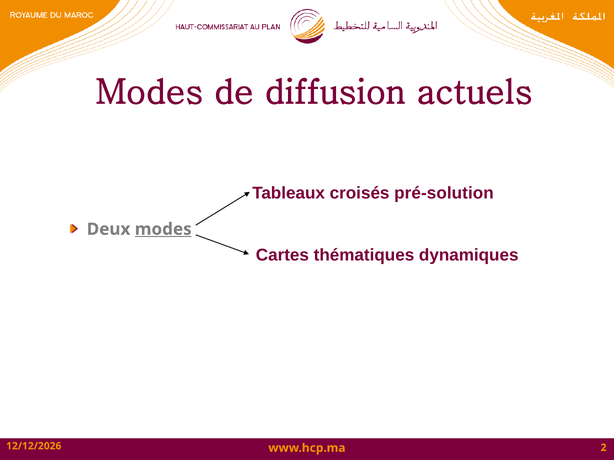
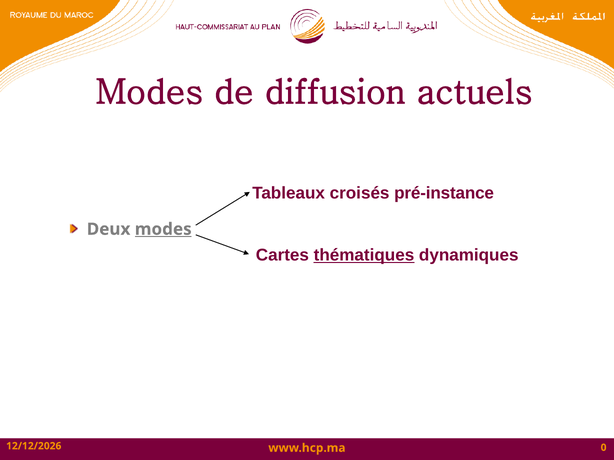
pré-solution: pré-solution -> pré-instance
thématiques underline: none -> present
2: 2 -> 0
